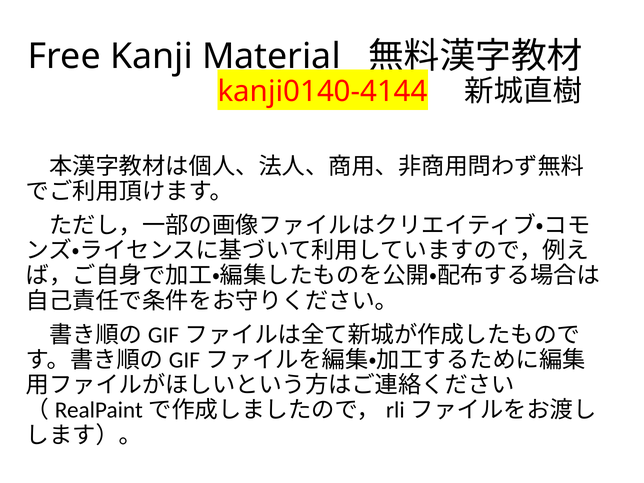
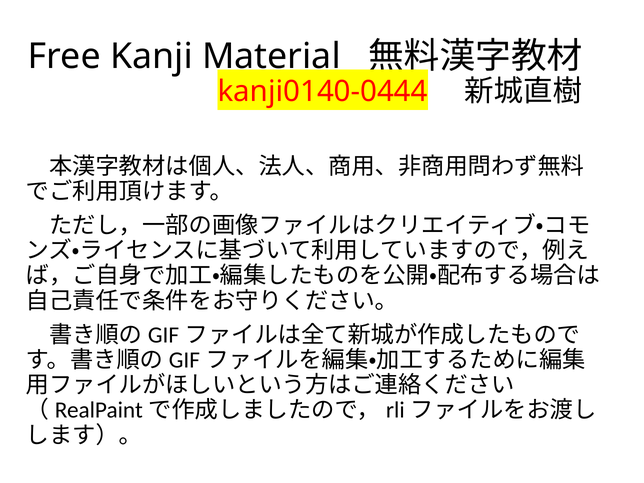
kanji0140-4144: kanji0140-4144 -> kanji0140-0444
